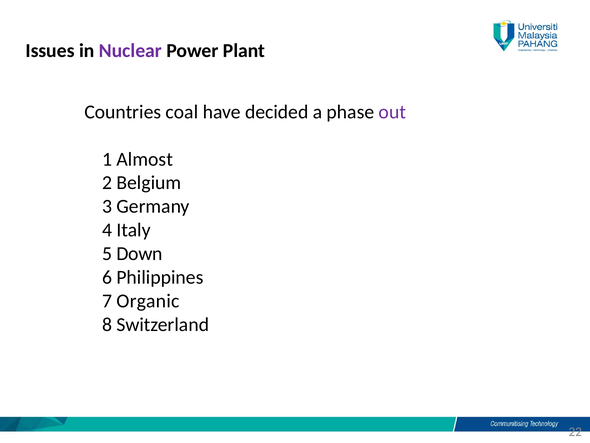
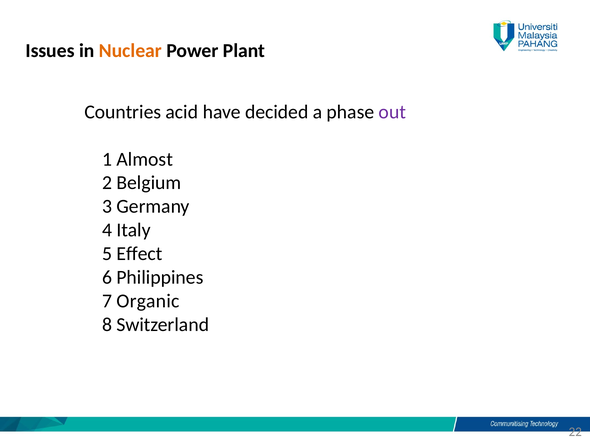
Nuclear colour: purple -> orange
coal: coal -> acid
Down: Down -> Effect
